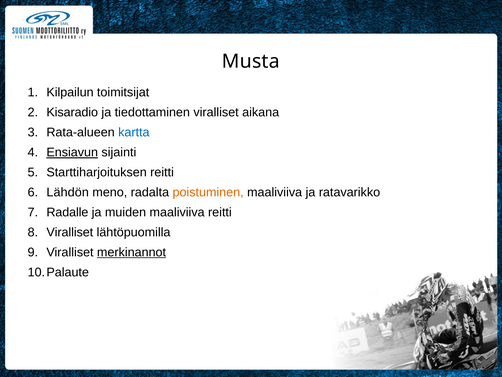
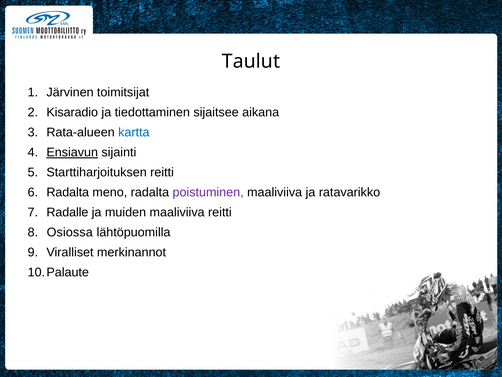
Musta: Musta -> Taulut
Kilpailun: Kilpailun -> Järvinen
tiedottaminen viralliset: viralliset -> sijaitsee
Lähdön at (68, 192): Lähdön -> Radalta
poistuminen colour: orange -> purple
Viralliset at (70, 232): Viralliset -> Osiossa
merkinannot underline: present -> none
